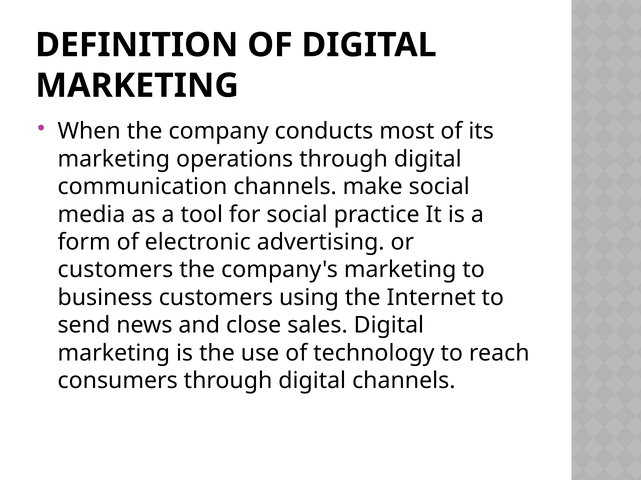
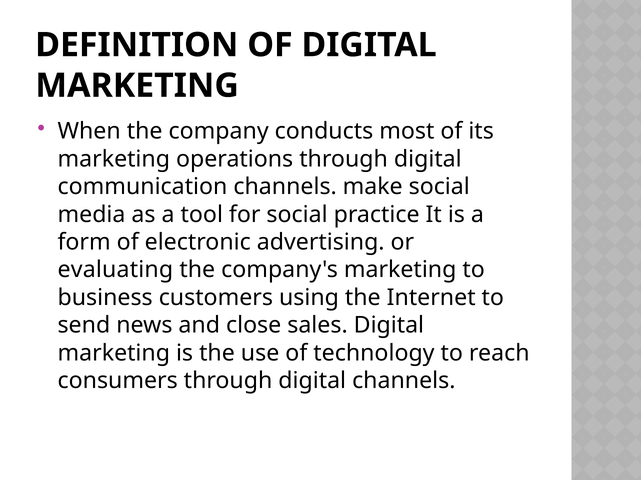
customers at (115, 270): customers -> evaluating
